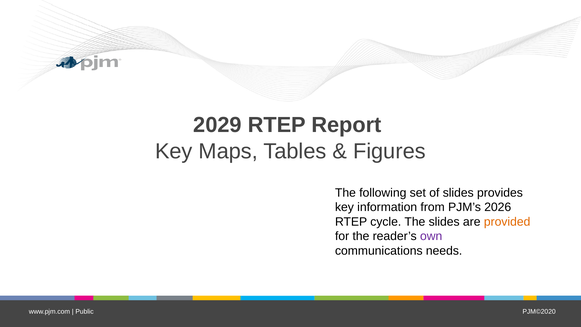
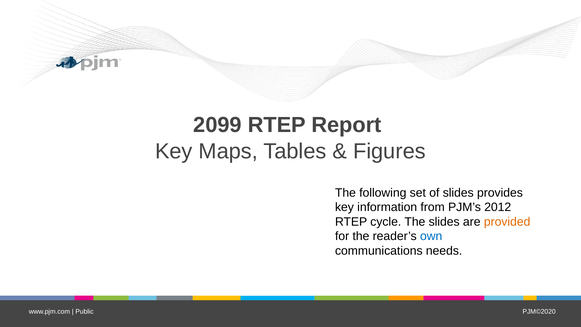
2029: 2029 -> 2099
2026: 2026 -> 2012
own colour: purple -> blue
